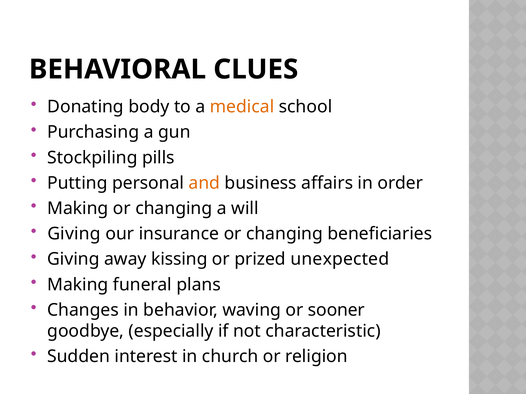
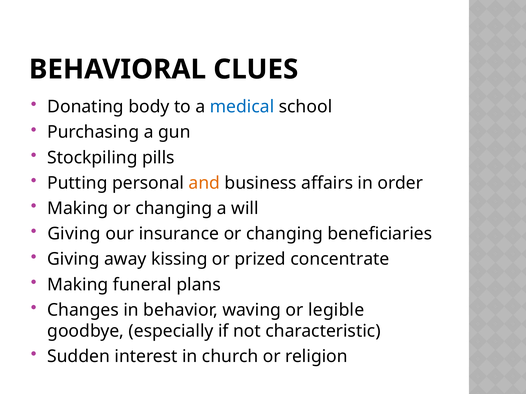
medical colour: orange -> blue
unexpected: unexpected -> concentrate
sooner: sooner -> legible
